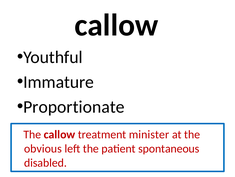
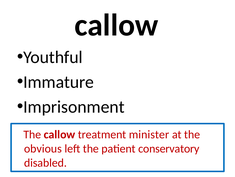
Proportionate: Proportionate -> Imprisonment
spontaneous: spontaneous -> conservatory
